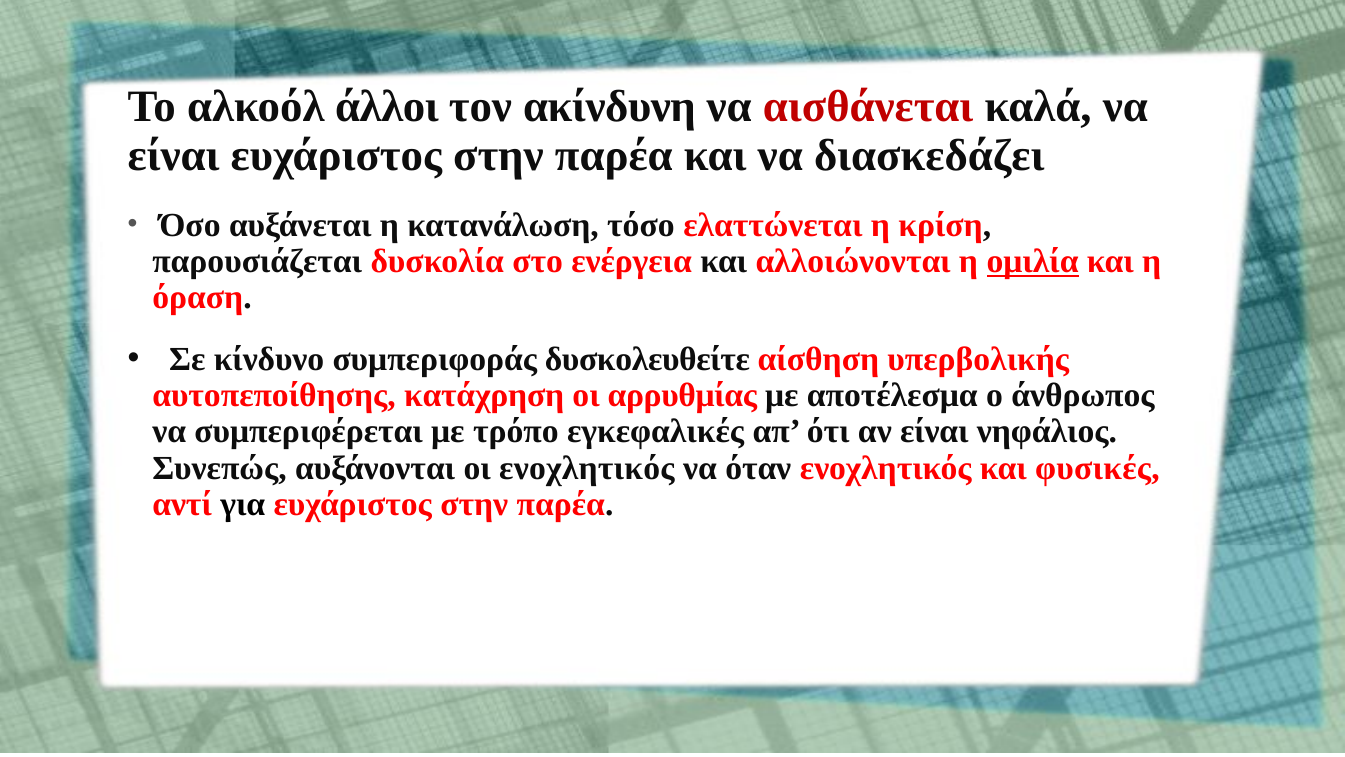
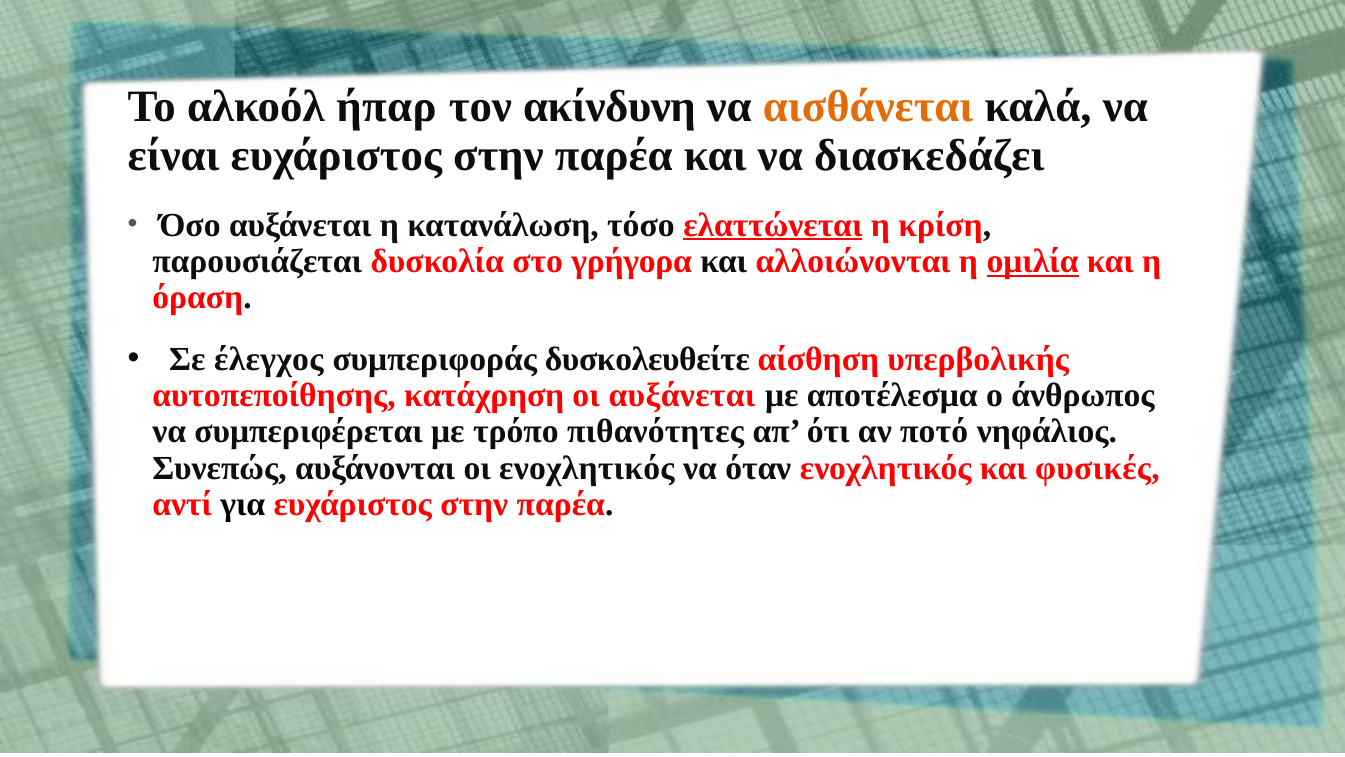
άλλοι: άλλοι -> ήπαρ
αισθάνεται colour: red -> orange
ελαττώνεται underline: none -> present
ενέργεια: ενέργεια -> γρήγορα
κίνδυνο: κίνδυνο -> έλεγχος
οι αρρυθμίας: αρρυθμίας -> αυξάνεται
εγκεφαλικές: εγκεφαλικές -> πιθανότητες
αν είναι: είναι -> ποτό
